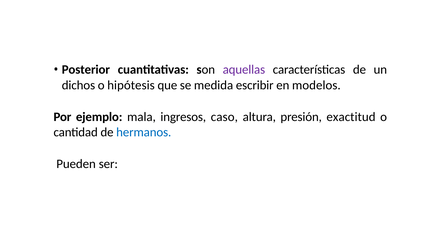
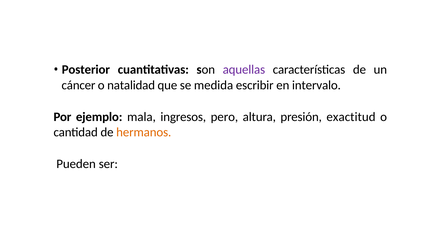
dichos: dichos -> cáncer
hipótesis: hipótesis -> natalidad
modelos: modelos -> intervalo
caso: caso -> pero
hermanos colour: blue -> orange
